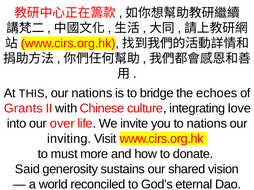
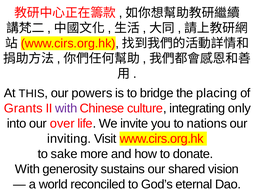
our nations: nations -> powers
echoes: echoes -> placing
with at (66, 109) colour: black -> purple
love: love -> only
must: must -> sake
Said at (27, 170): Said -> With
